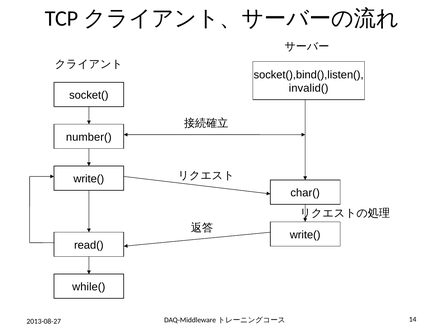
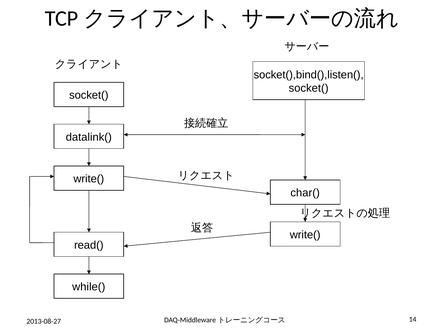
invalid( at (309, 88): invalid( -> socket(
number(: number( -> datalink(
